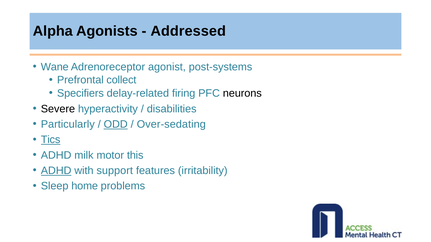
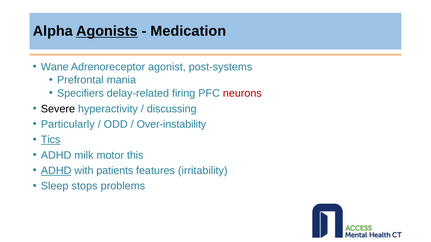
Agonists underline: none -> present
Addressed: Addressed -> Medication
collect: collect -> mania
neurons colour: black -> red
disabilities: disabilities -> discussing
ODD underline: present -> none
Over-sedating: Over-sedating -> Over-instability
support: support -> patients
home: home -> stops
